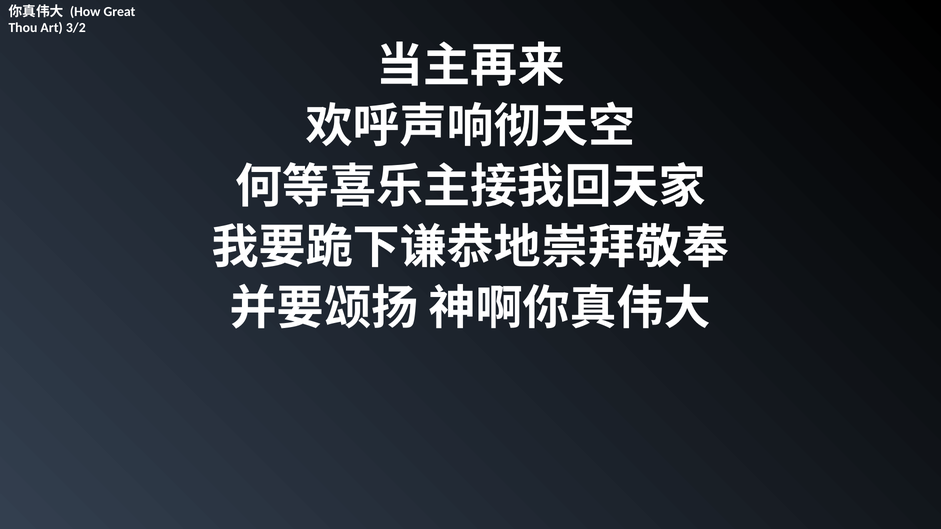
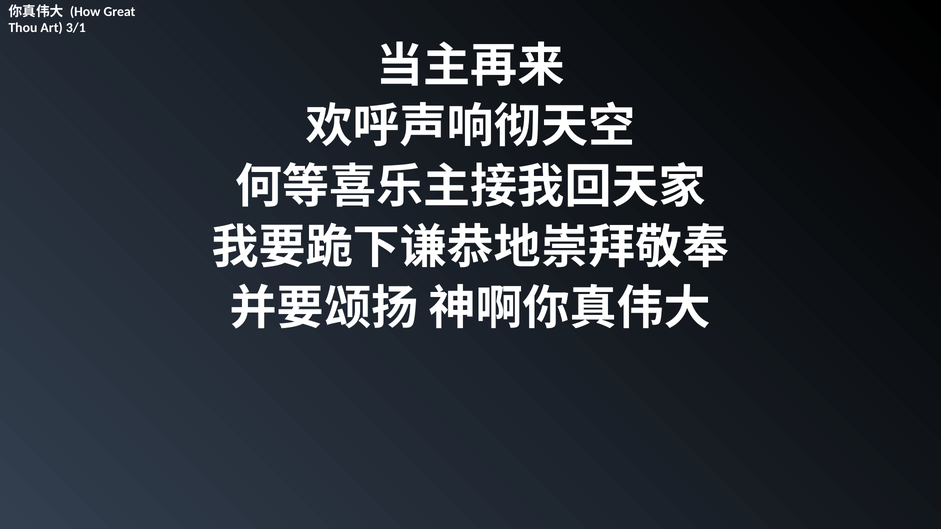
3/2: 3/2 -> 3/1
